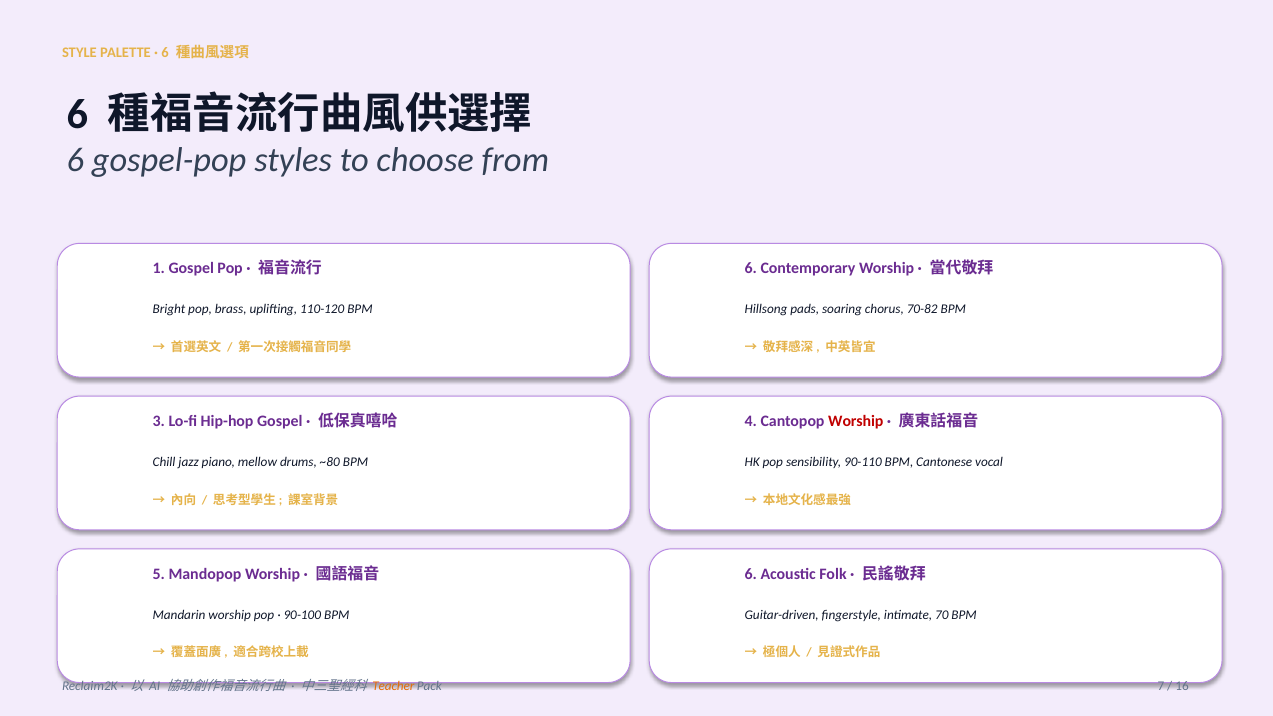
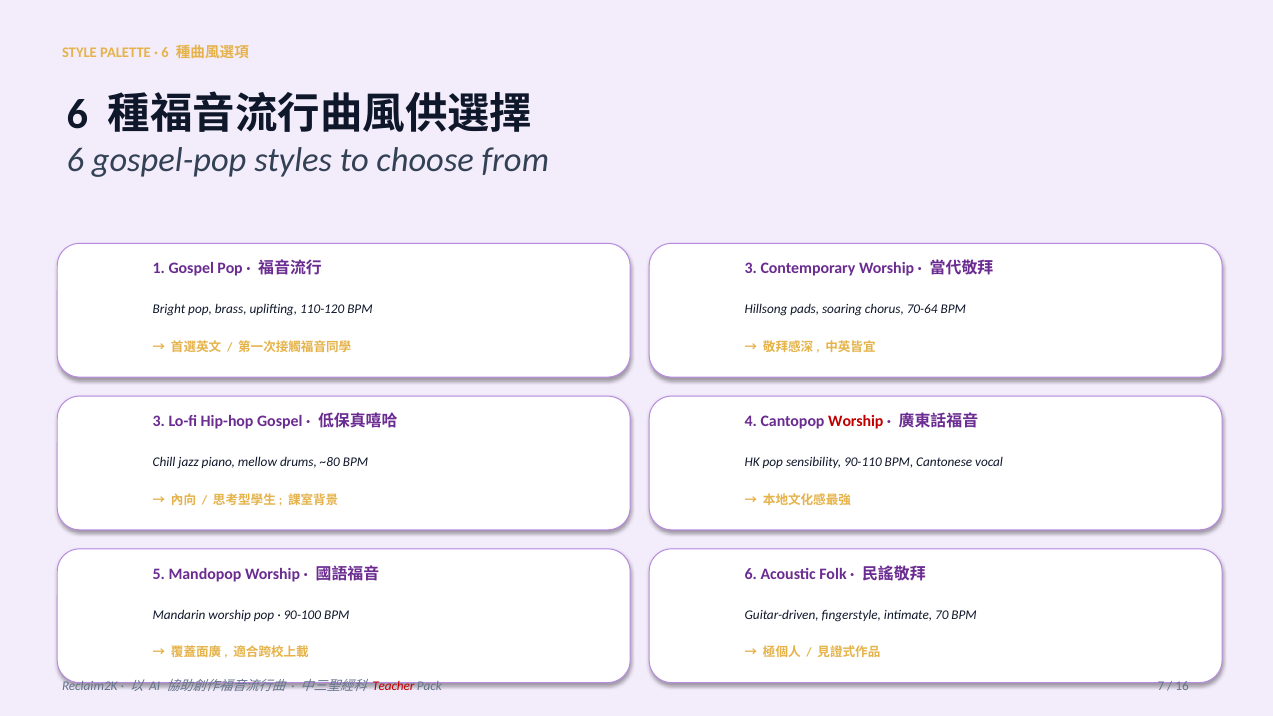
6 at (751, 268): 6 -> 3
70-82: 70-82 -> 70-64
Teacher colour: orange -> red
